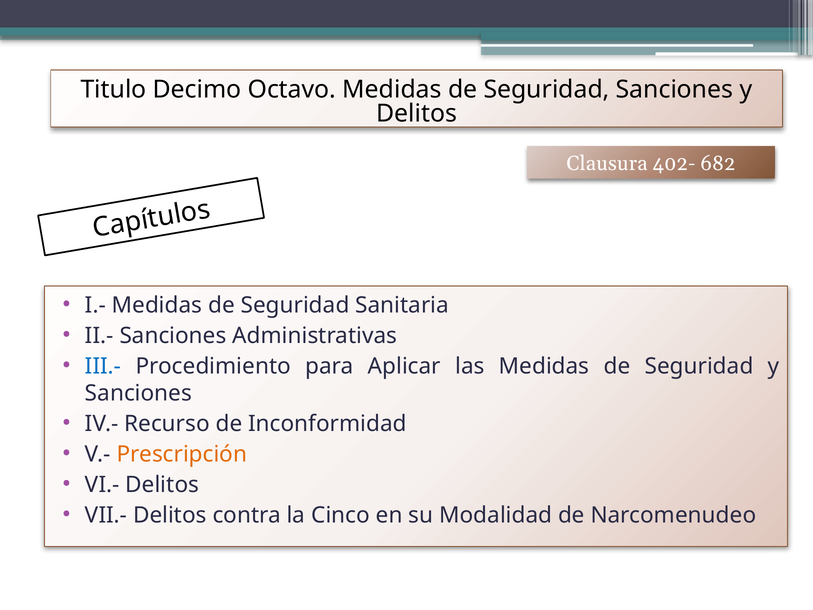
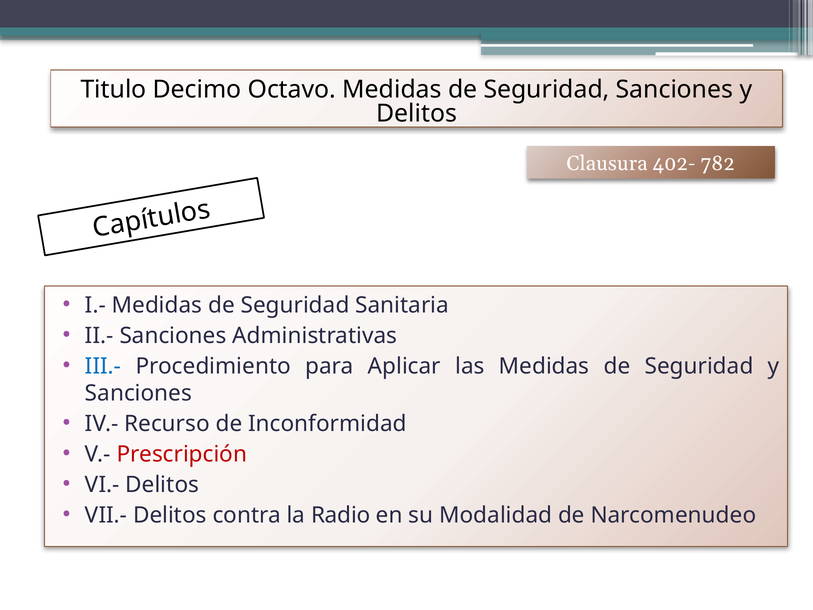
682: 682 -> 782
Prescripción colour: orange -> red
Cinco: Cinco -> Radio
